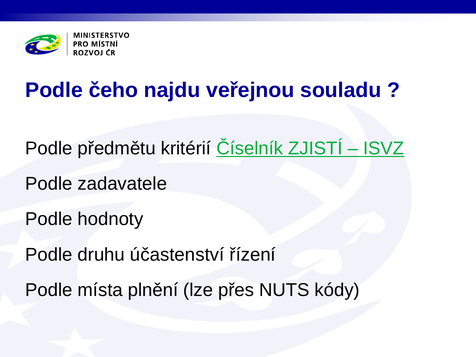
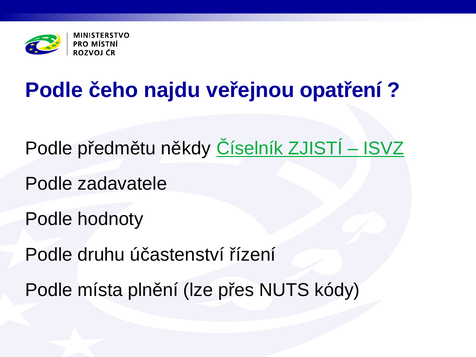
souladu: souladu -> opatření
kritérií: kritérií -> někdy
